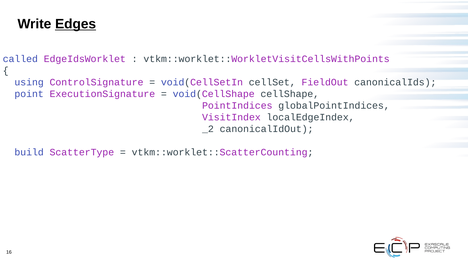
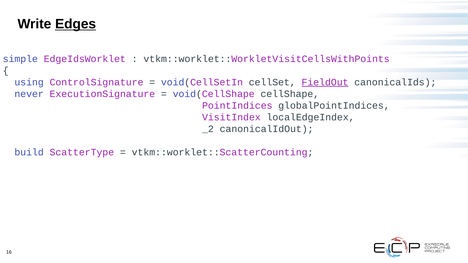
called: called -> simple
FieldOut underline: none -> present
point: point -> never
